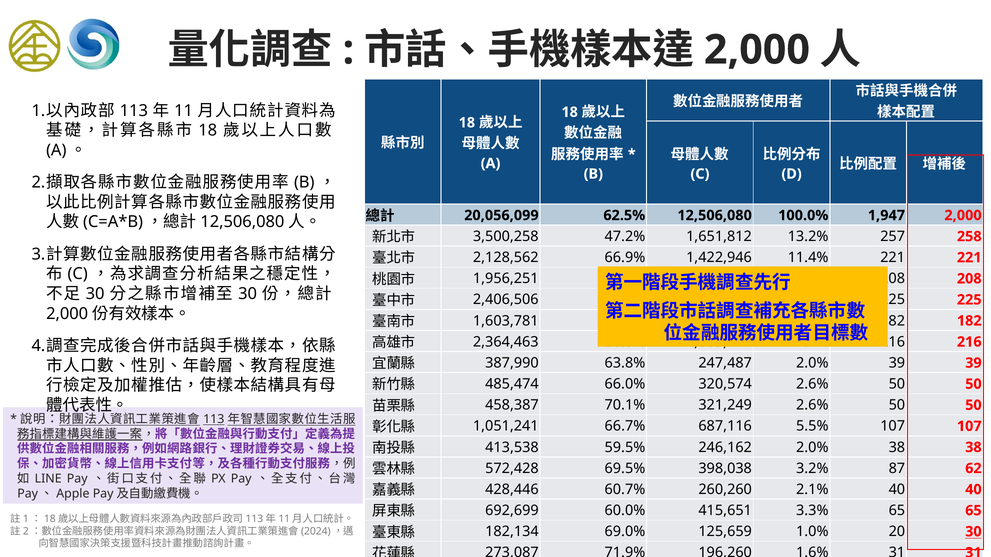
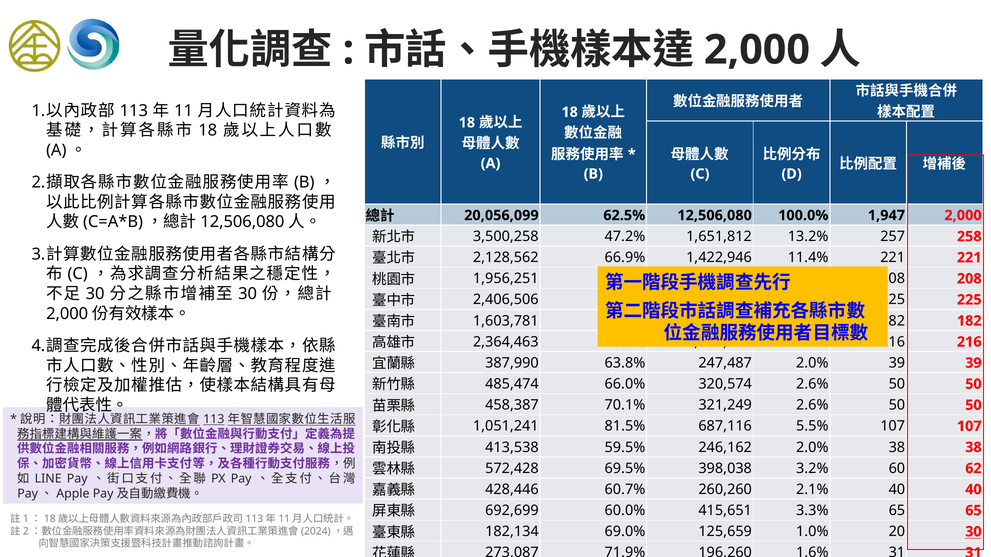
66.7%: 66.7% -> 81.5%
87: 87 -> 60
